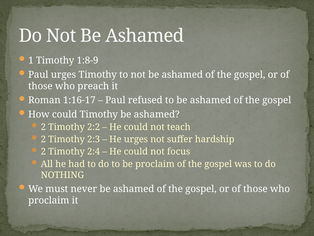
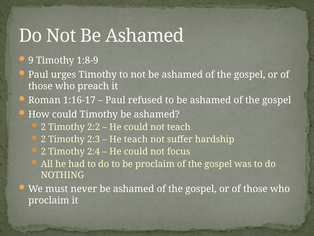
1: 1 -> 9
He urges: urges -> teach
